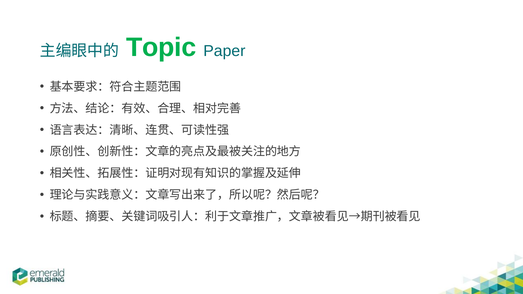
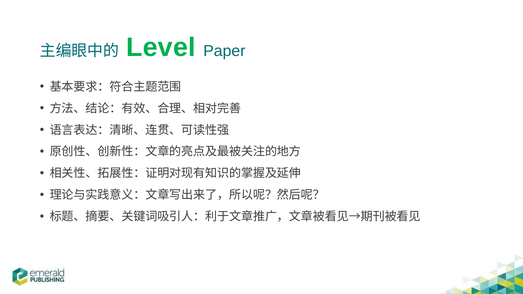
Topic: Topic -> Level
